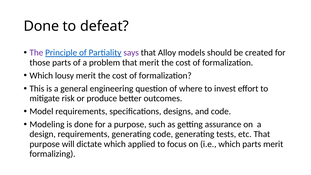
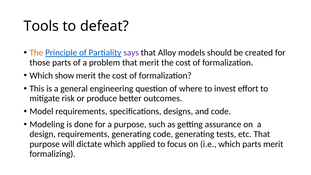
Done at (41, 26): Done -> Tools
The at (36, 53) colour: purple -> orange
lousy: lousy -> show
